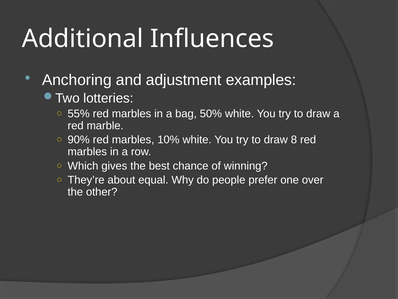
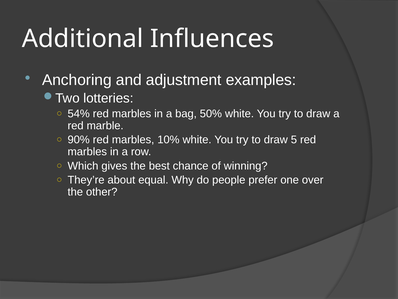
55%: 55% -> 54%
8: 8 -> 5
